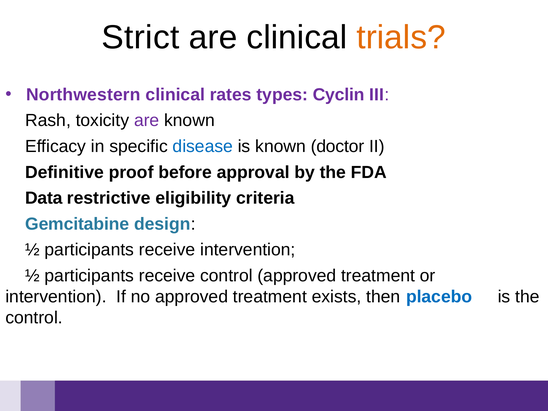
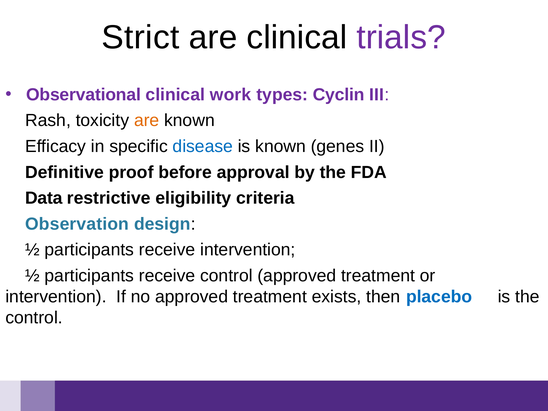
trials colour: orange -> purple
Northwestern: Northwestern -> Observational
rates: rates -> work
are at (147, 121) colour: purple -> orange
doctor: doctor -> genes
Gemcitabine: Gemcitabine -> Observation
